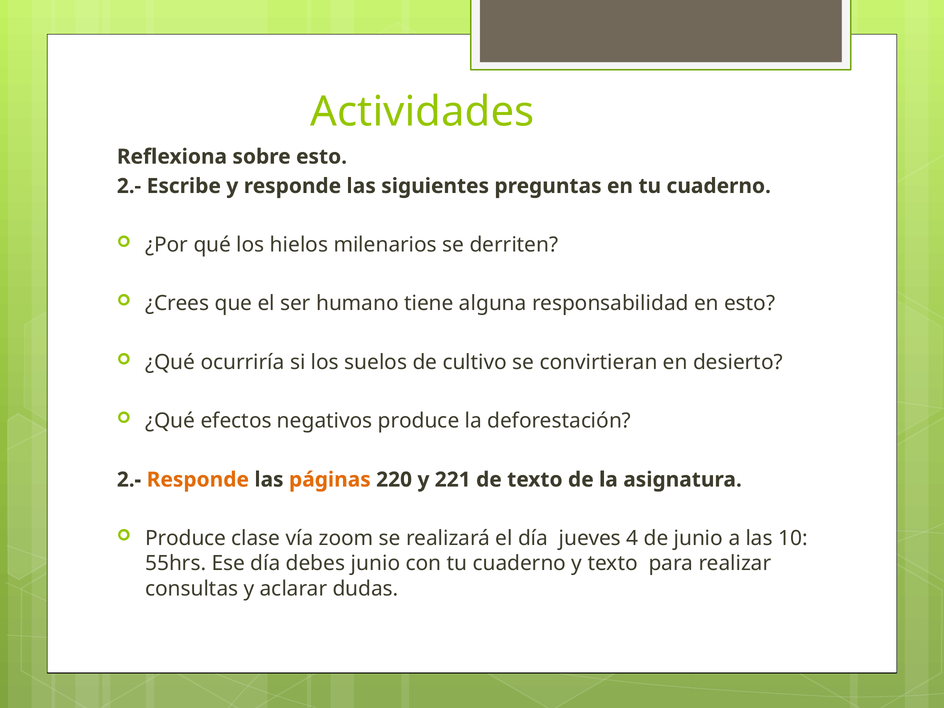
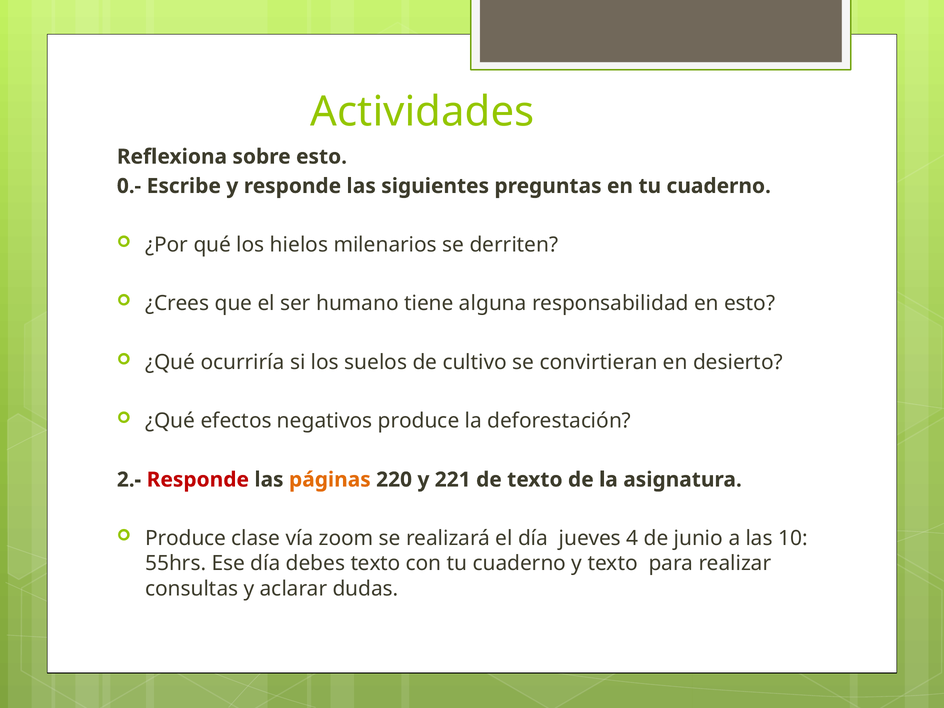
2.- at (129, 186): 2.- -> 0.-
Responde at (198, 480) colour: orange -> red
debes junio: junio -> texto
